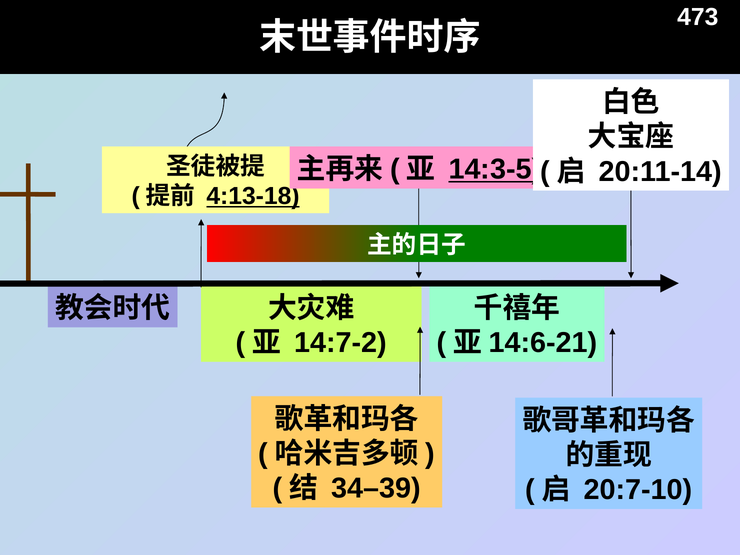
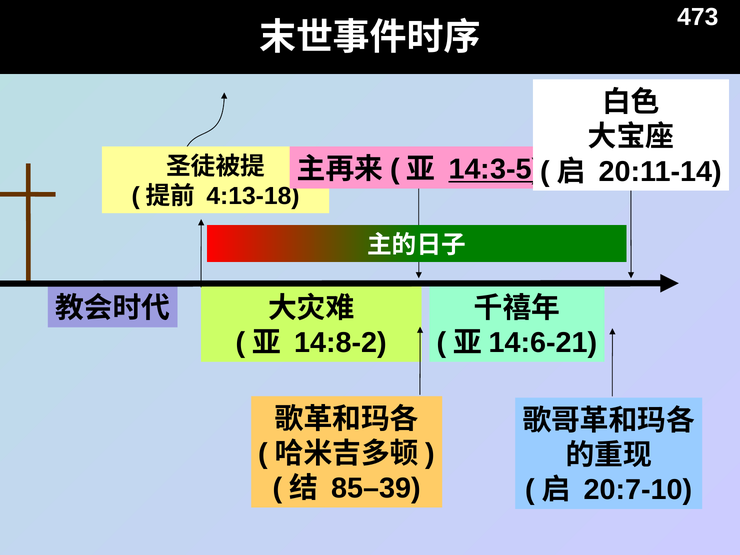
4:13-18 underline: present -> none
14:7-2: 14:7-2 -> 14:8-2
34–39: 34–39 -> 85–39
